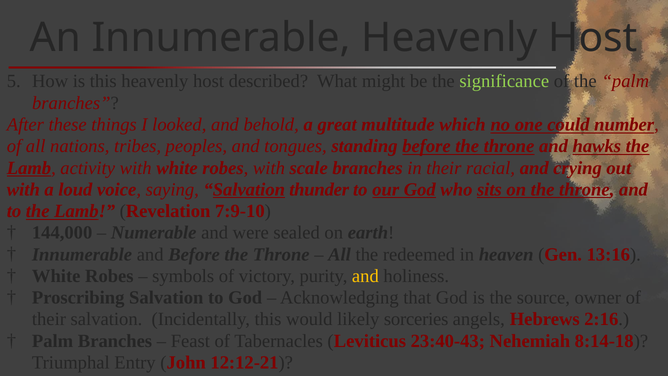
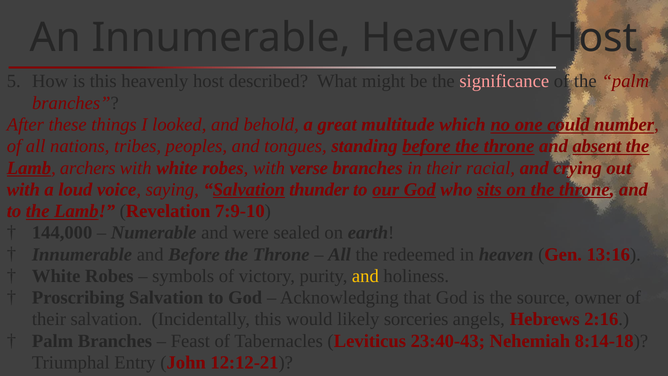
significance colour: light green -> pink
hawks: hawks -> absent
activity: activity -> archers
scale: scale -> verse
